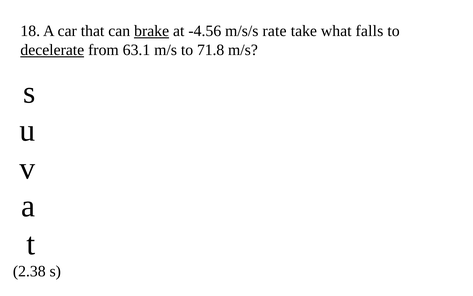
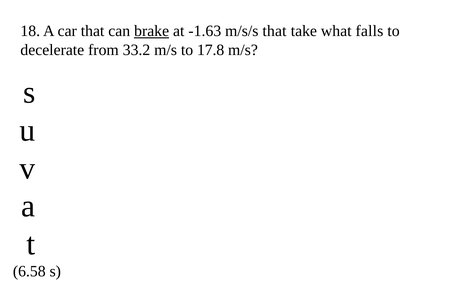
-4.56: -4.56 -> -1.63
m/s/s rate: rate -> that
decelerate underline: present -> none
63.1: 63.1 -> 33.2
71.8: 71.8 -> 17.8
2.38: 2.38 -> 6.58
